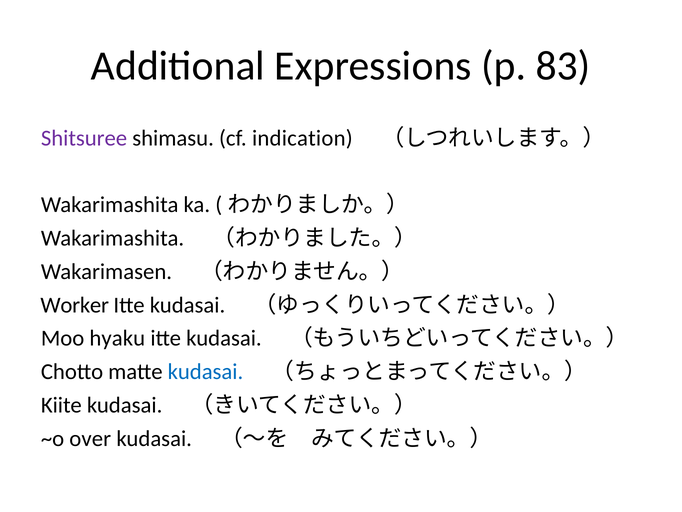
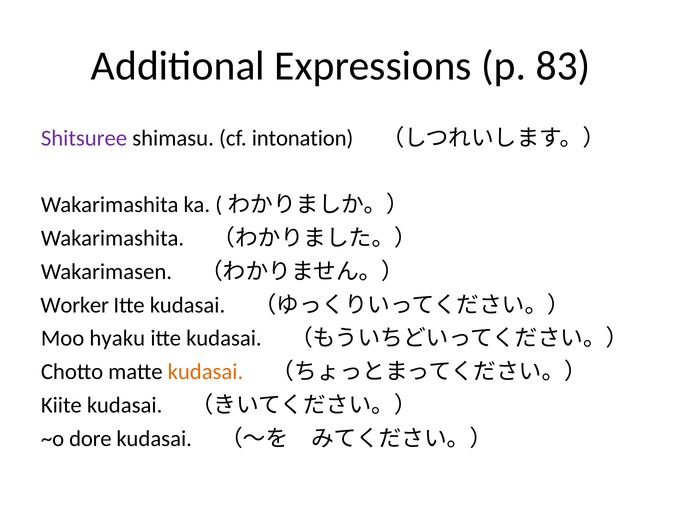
indication: indication -> intonation
kudasai at (205, 371) colour: blue -> orange
over: over -> dore
